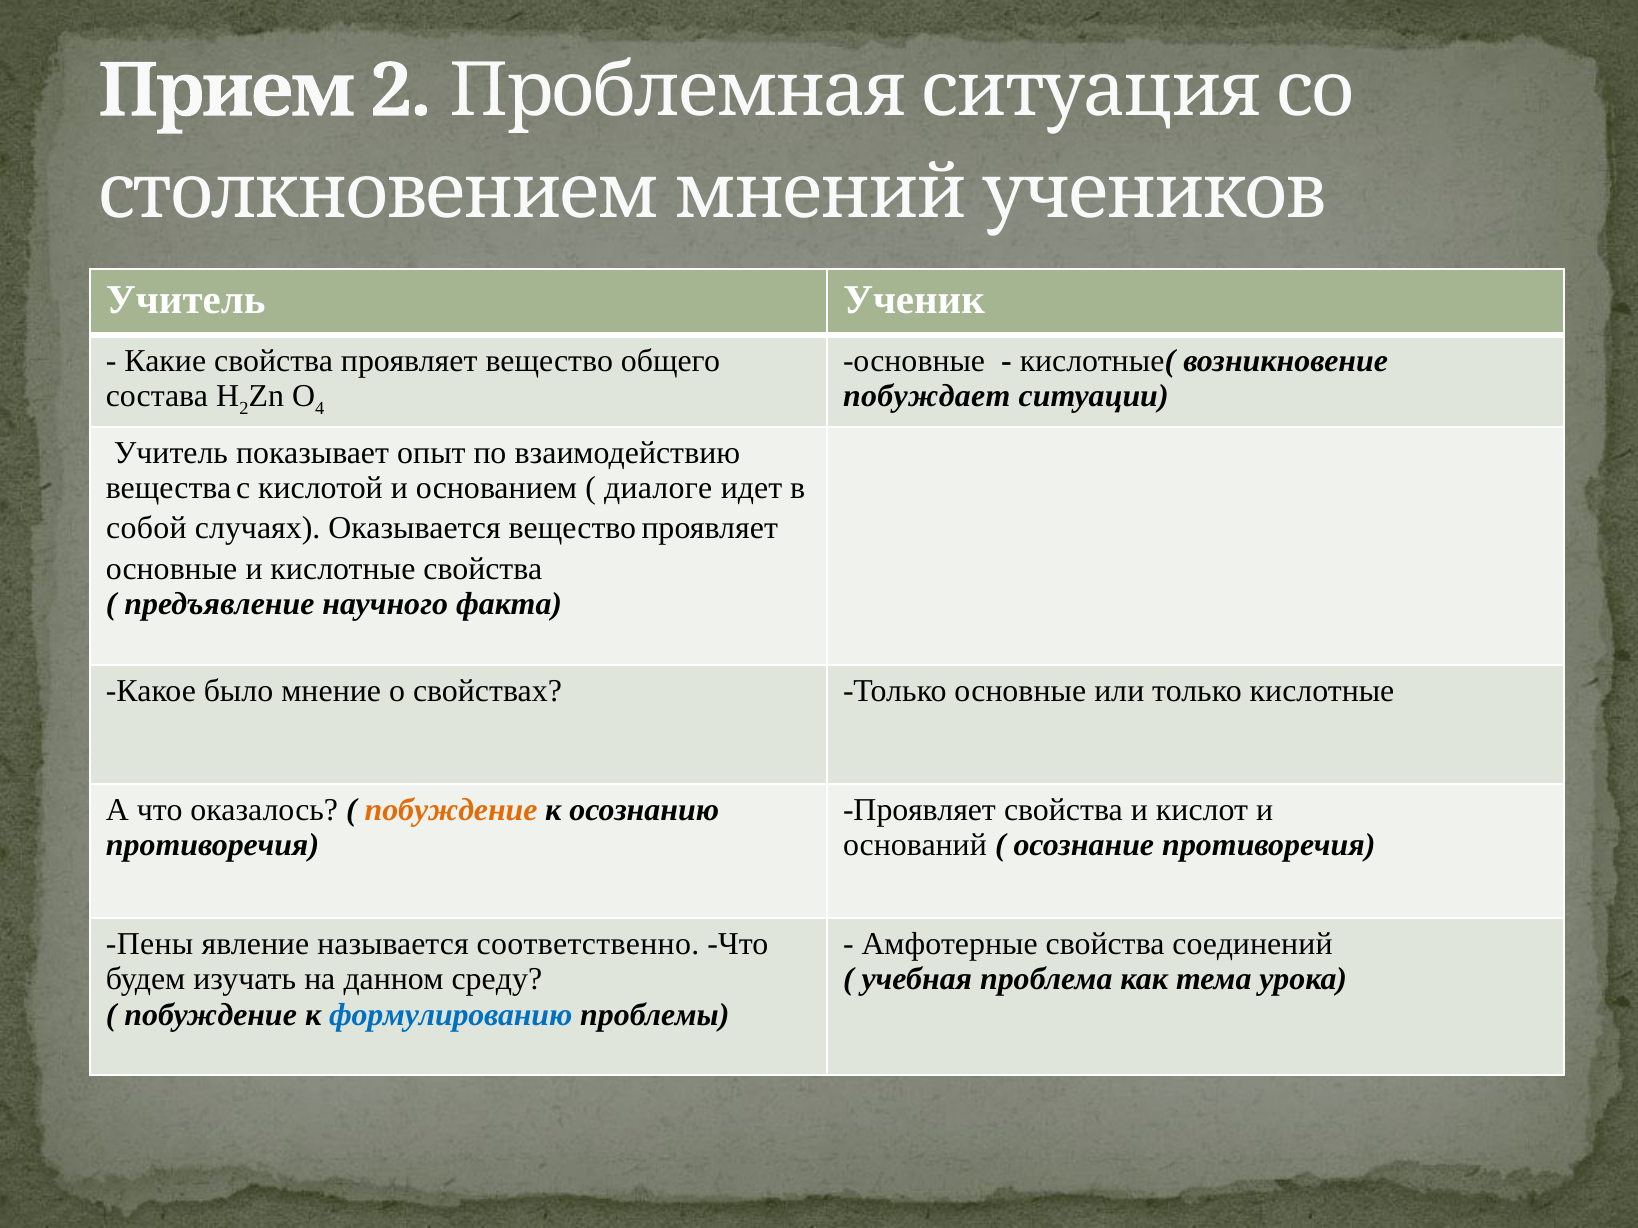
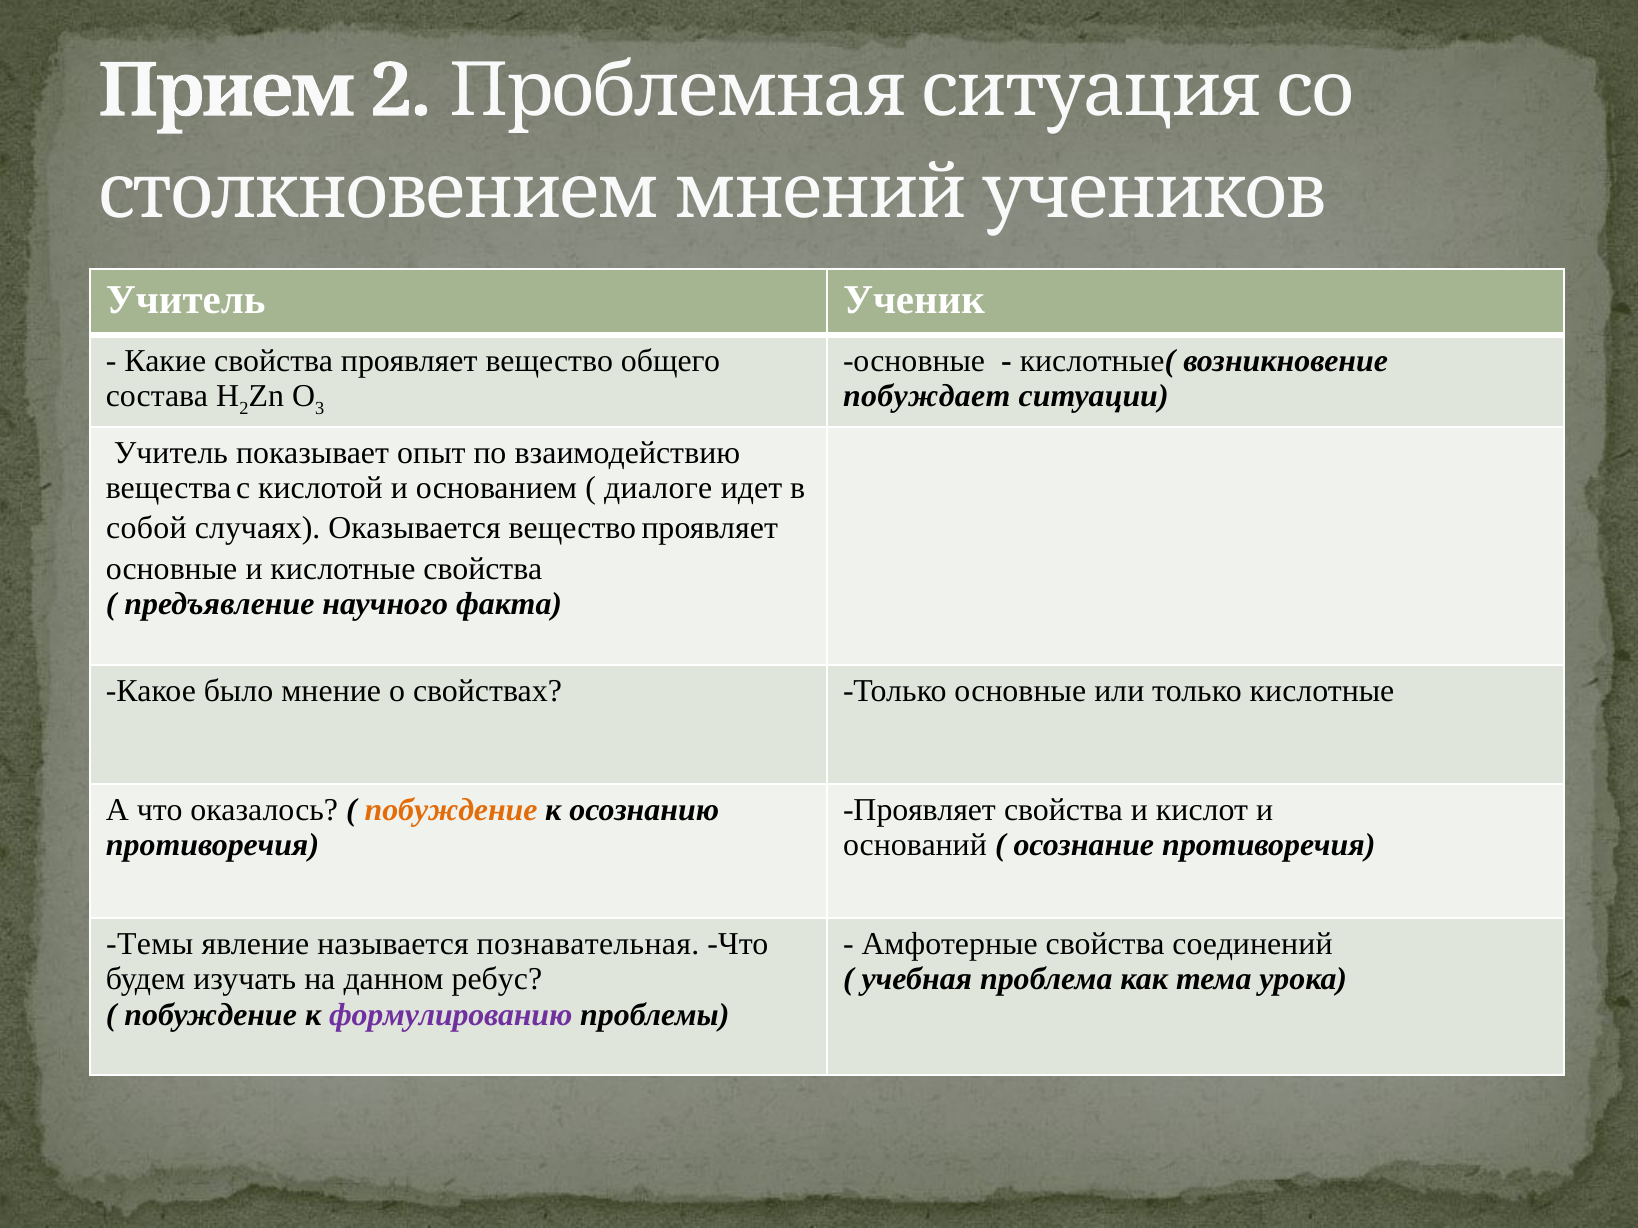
4: 4 -> 3
Пены: Пены -> Темы
соответственно: соответственно -> познавательная
среду: среду -> ребус
формулированию colour: blue -> purple
